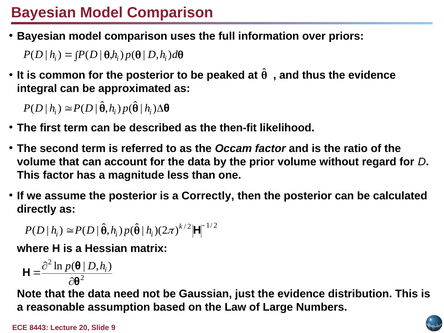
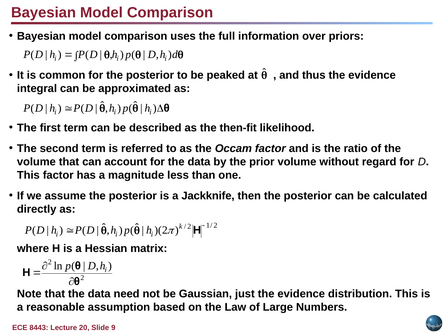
Correctly: Correctly -> Jackknife
